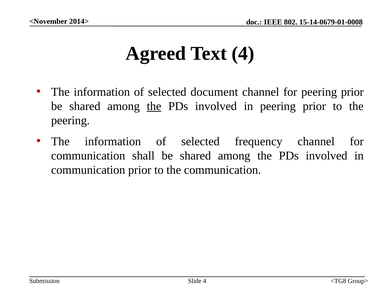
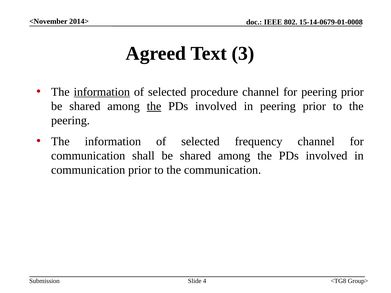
Text 4: 4 -> 3
information at (102, 92) underline: none -> present
document: document -> procedure
